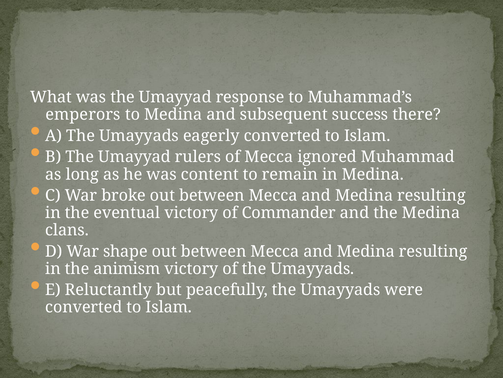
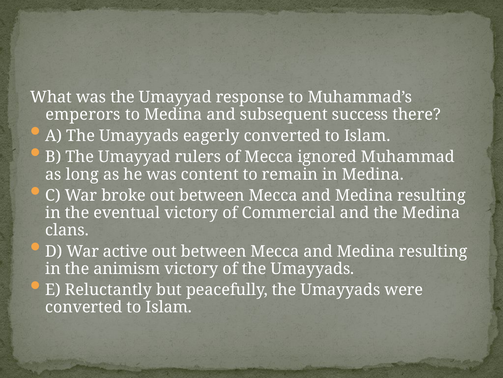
Commander: Commander -> Commercial
shape: shape -> active
